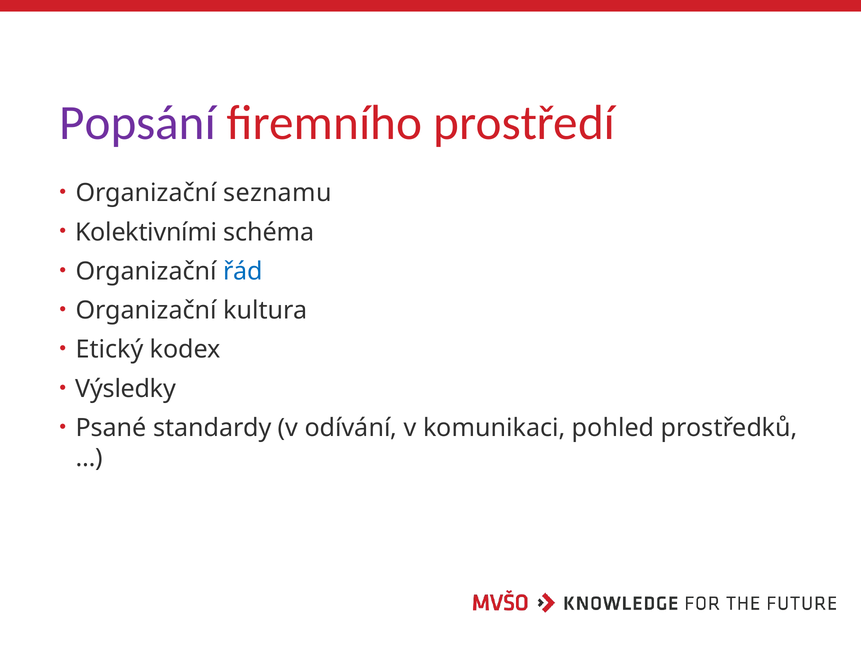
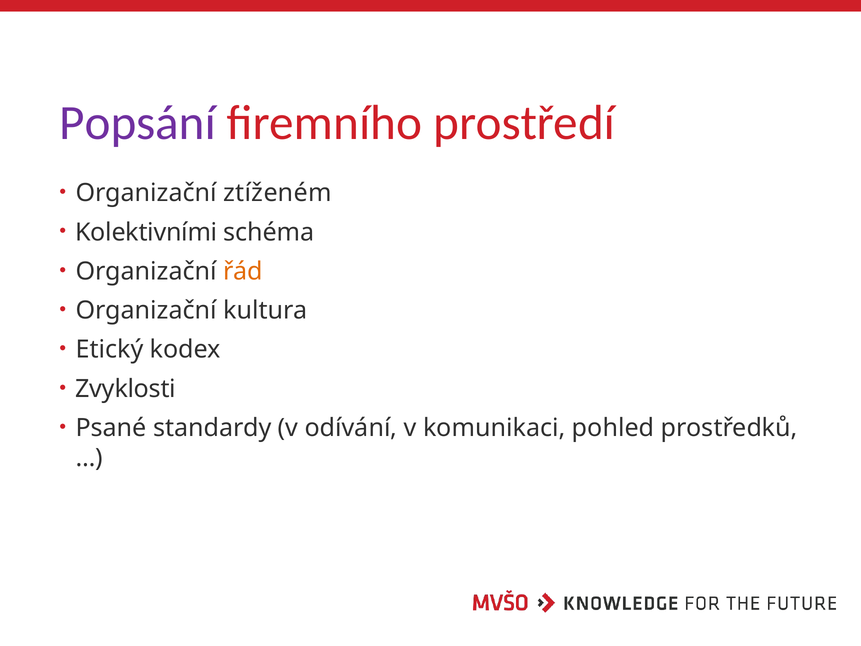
seznamu: seznamu -> ztíženém
řád colour: blue -> orange
Výsledky: Výsledky -> Zvyklosti
